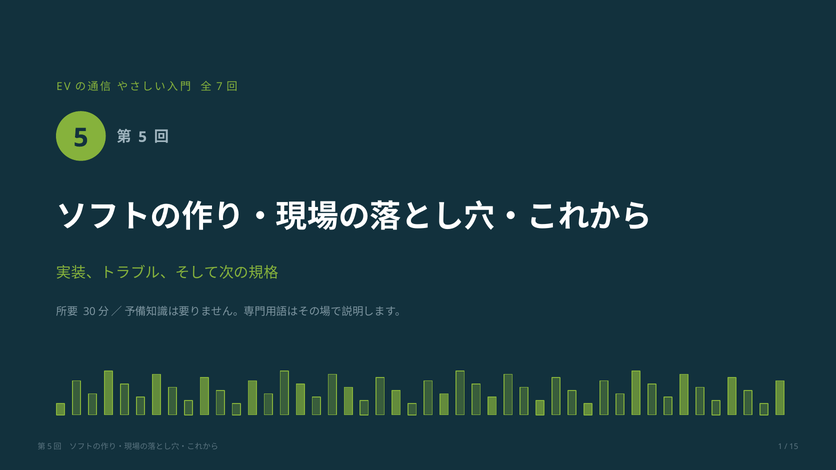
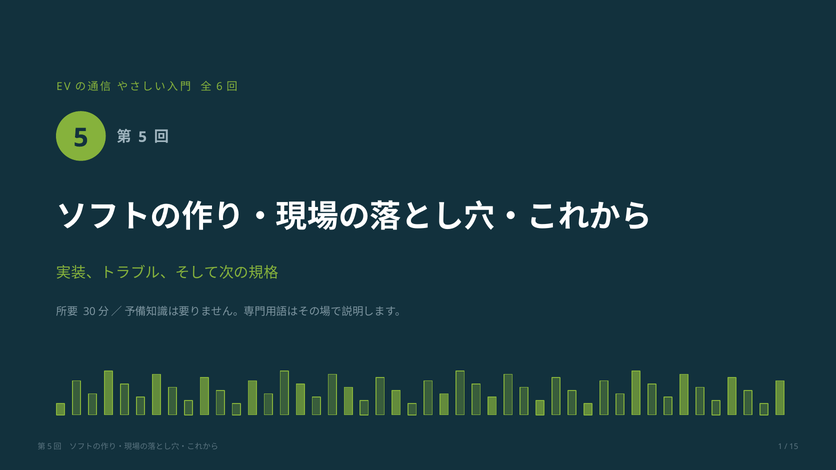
7: 7 -> 6
